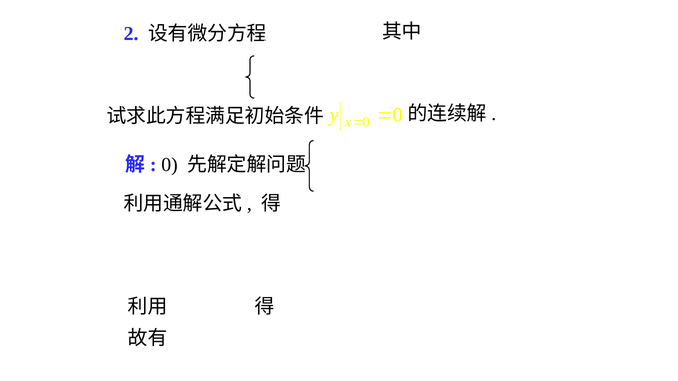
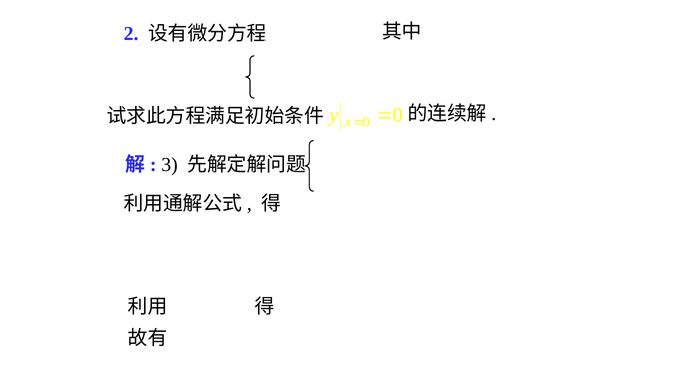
0 at (170, 165): 0 -> 3
